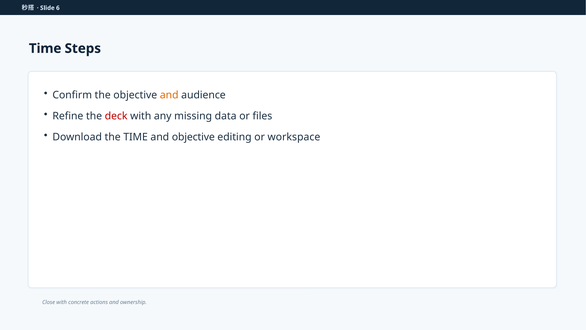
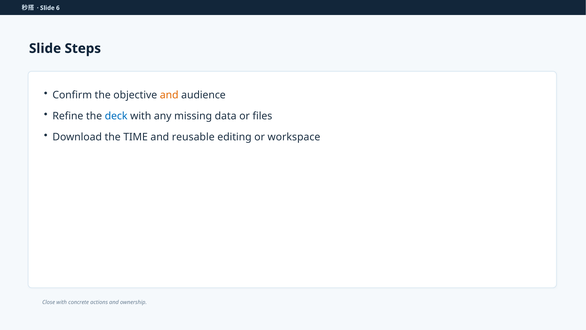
Time at (45, 48): Time -> Slide
deck colour: red -> blue
and objective: objective -> reusable
